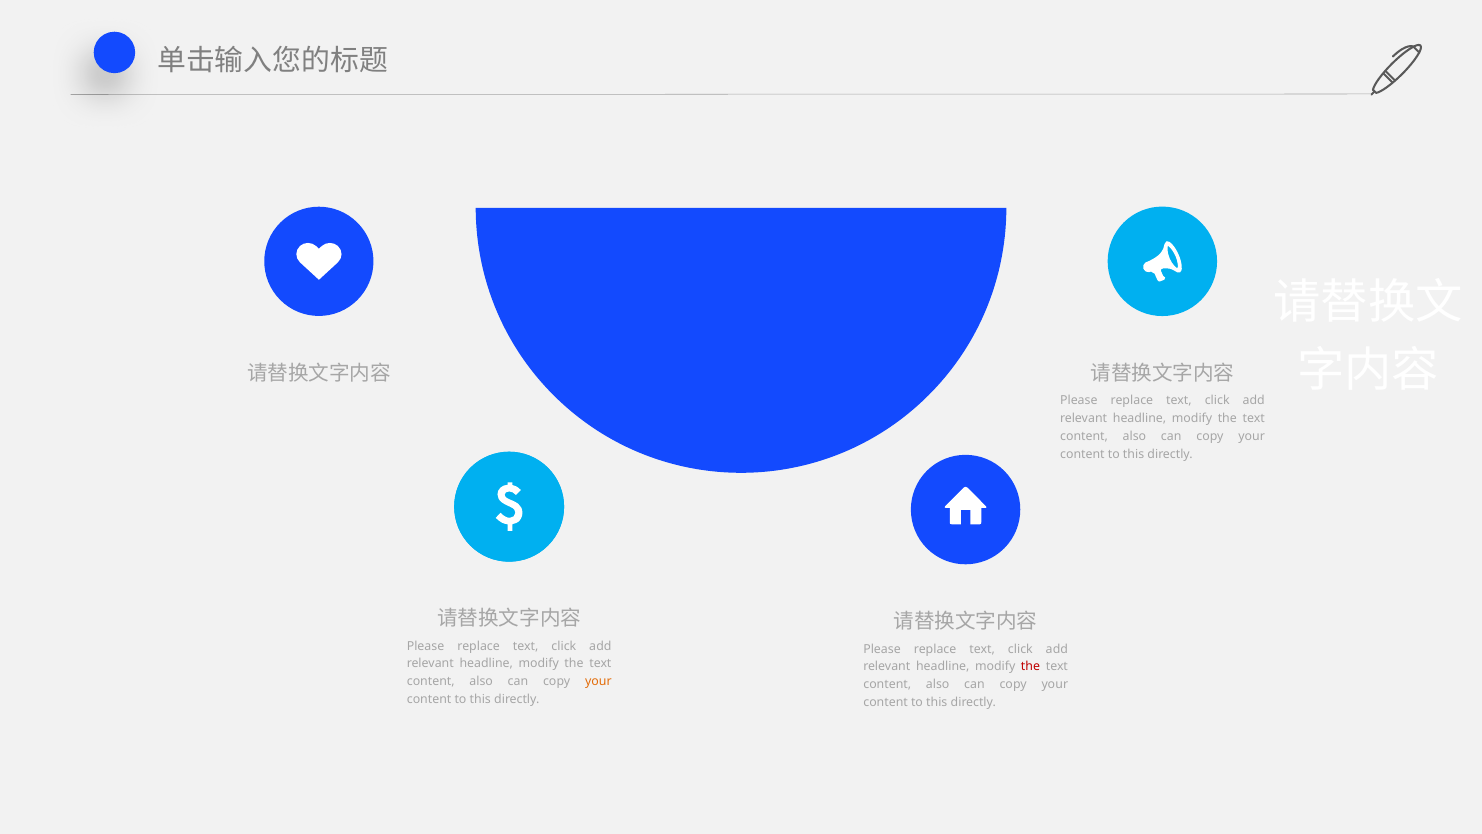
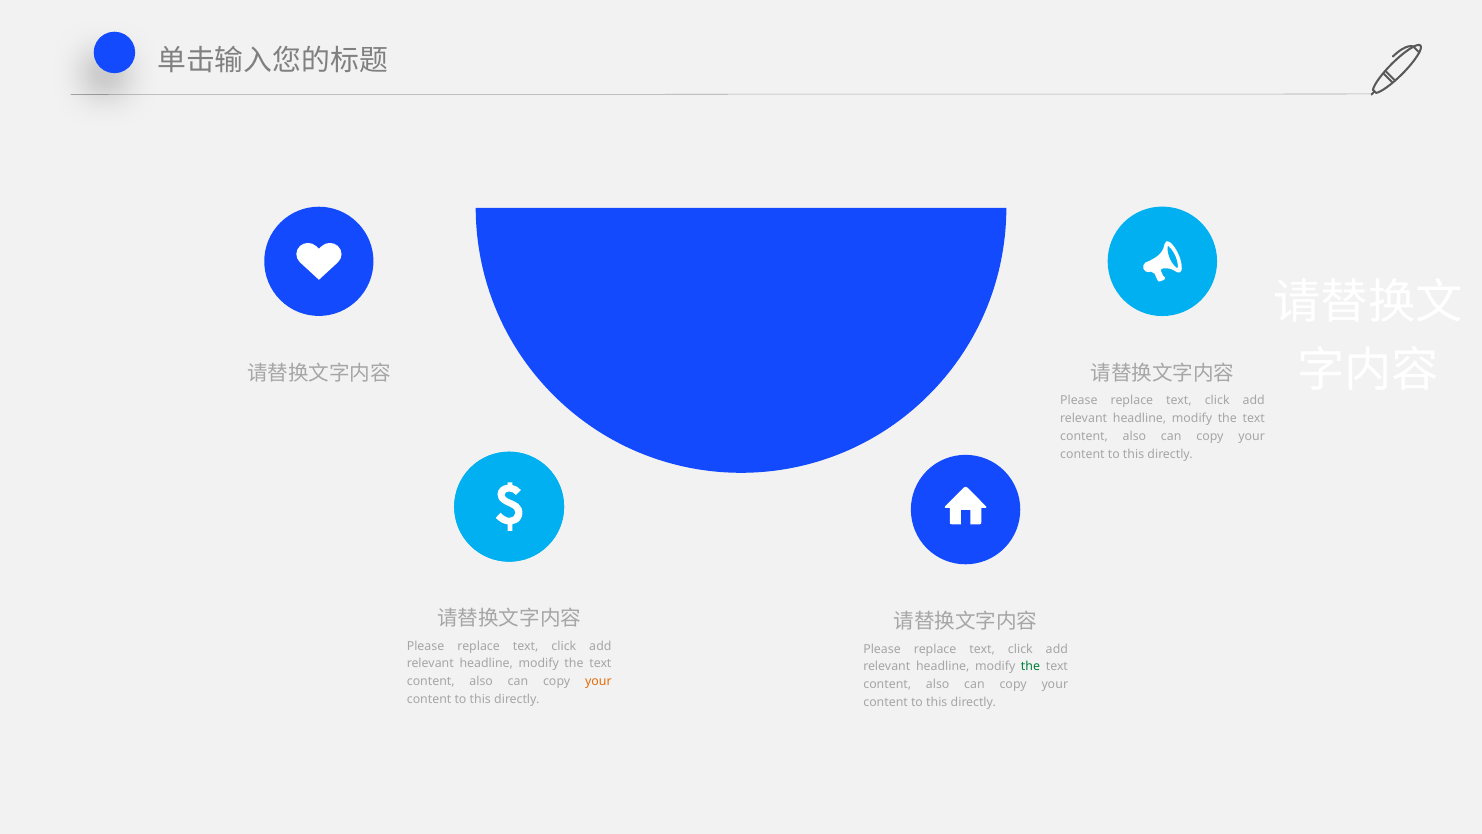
the at (1031, 667) colour: red -> green
